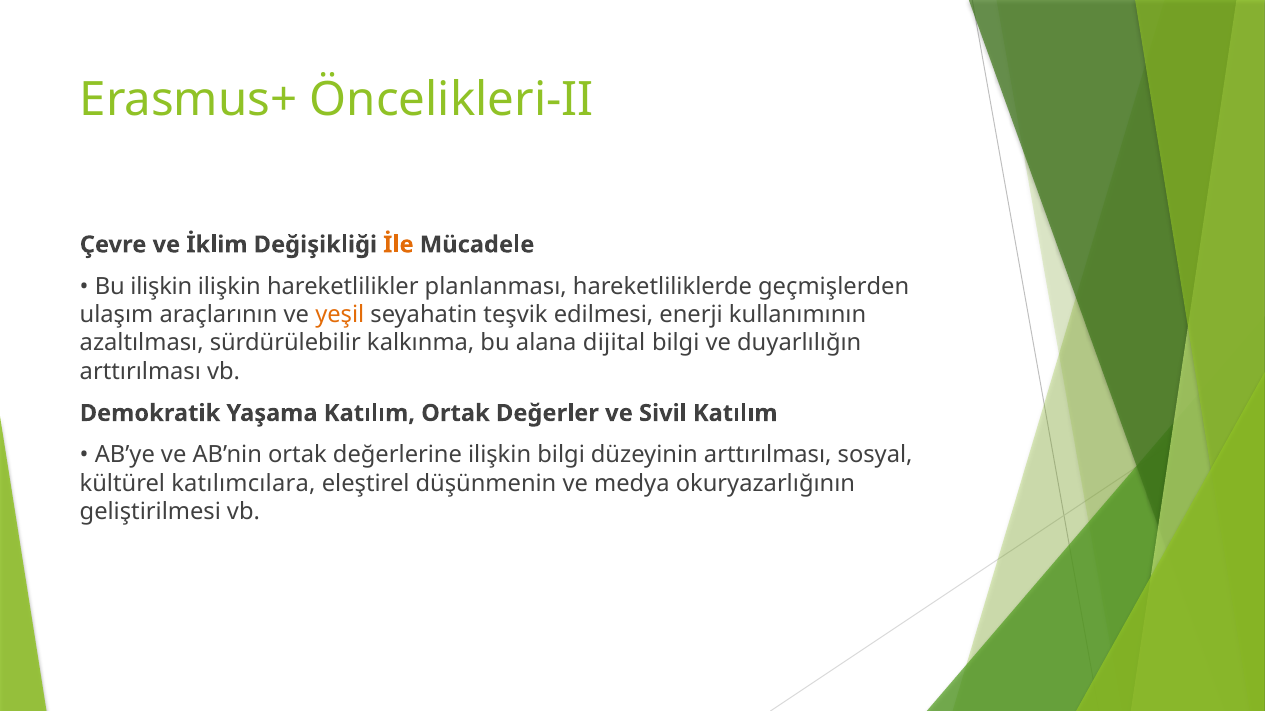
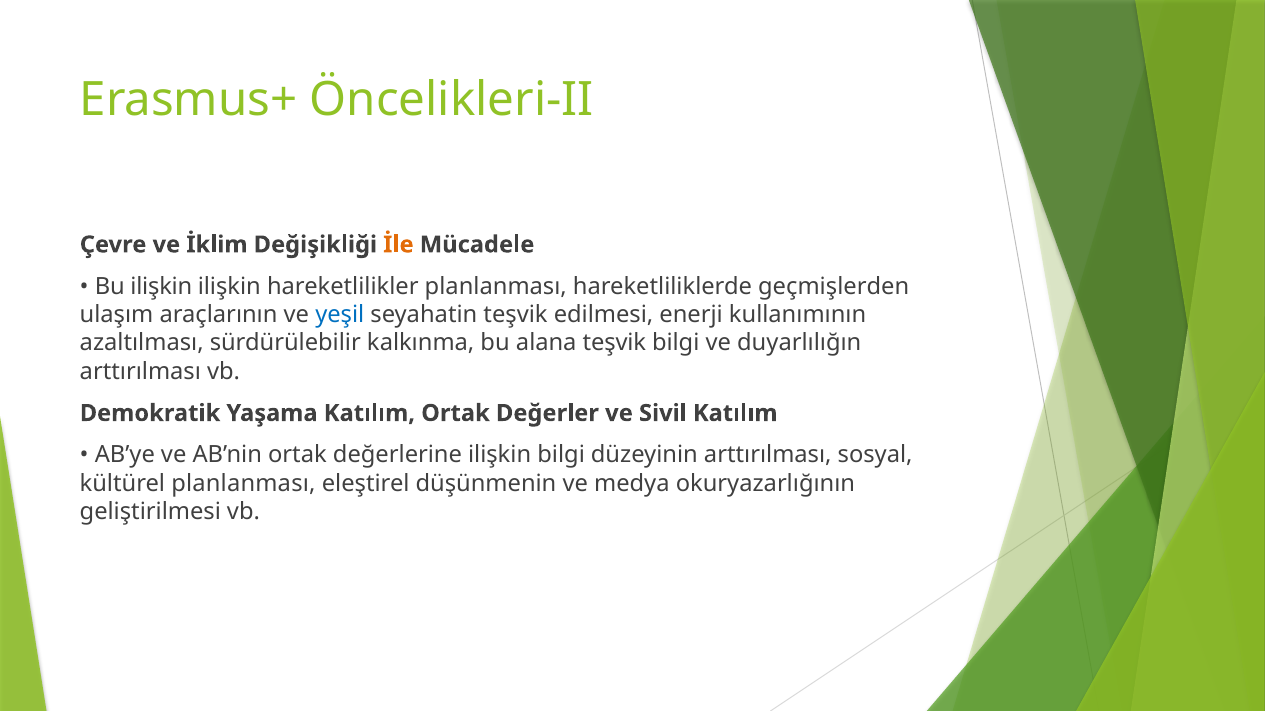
yeşil colour: orange -> blue
alana dijital: dijital -> teşvik
kültürel katılımcılara: katılımcılara -> planlanması
